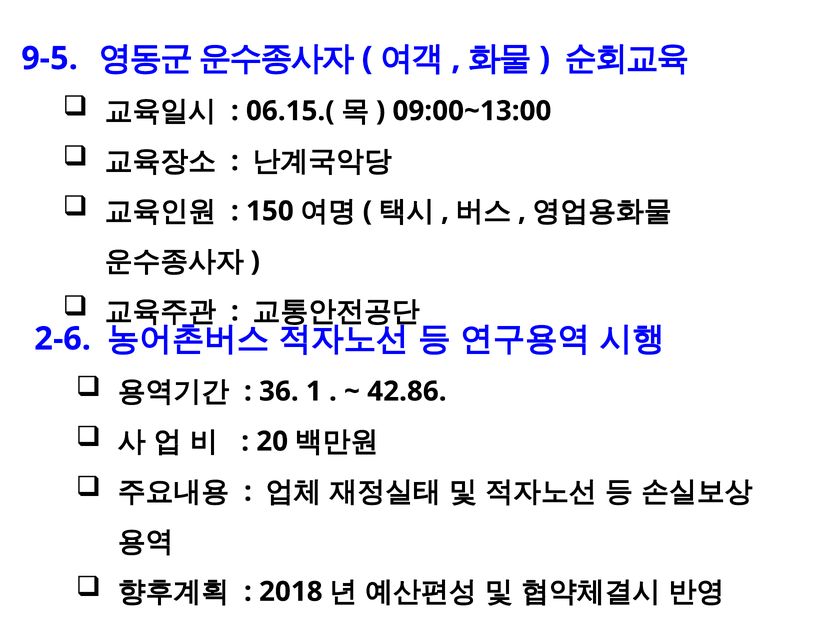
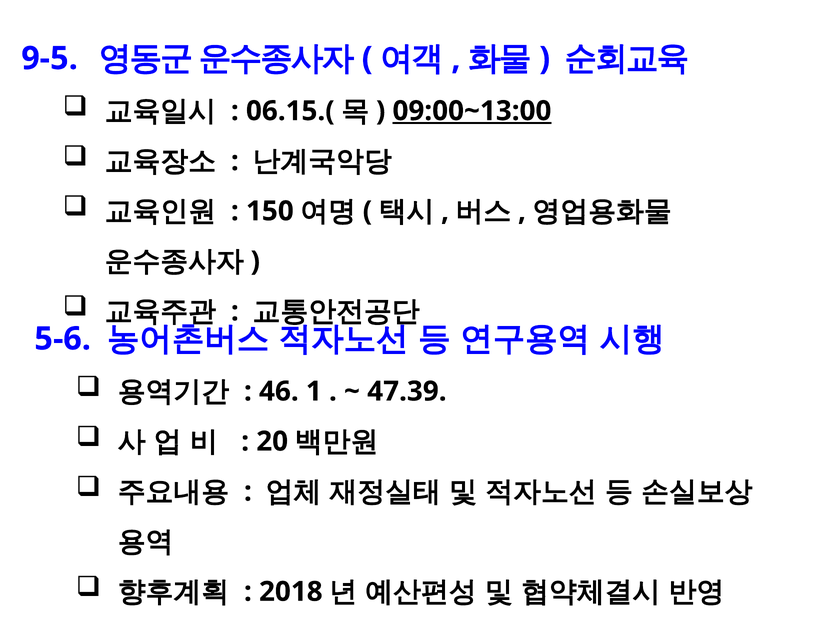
09:00~13:00 underline: none -> present
2-6: 2-6 -> 5-6
36: 36 -> 46
42.86: 42.86 -> 47.39
